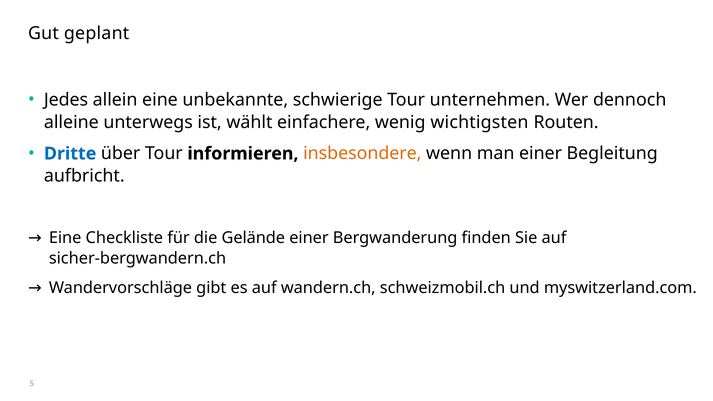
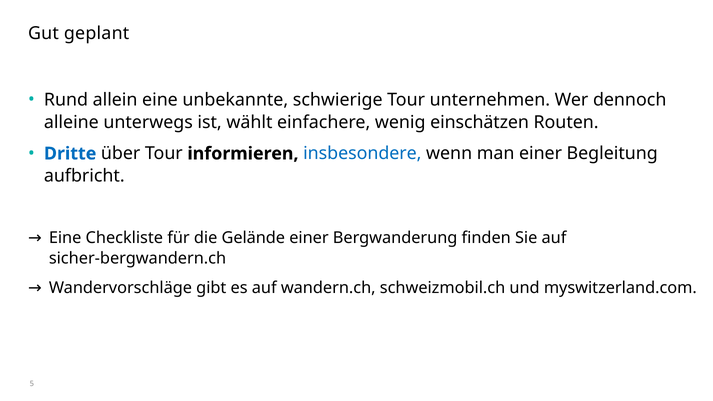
Jedes: Jedes -> Rund
wichtigsten: wichtigsten -> einschätzen
insbesondere colour: orange -> blue
